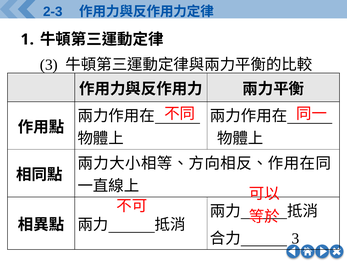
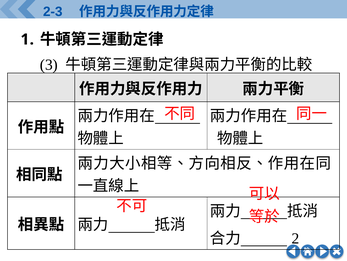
3 at (295, 238): 3 -> 2
